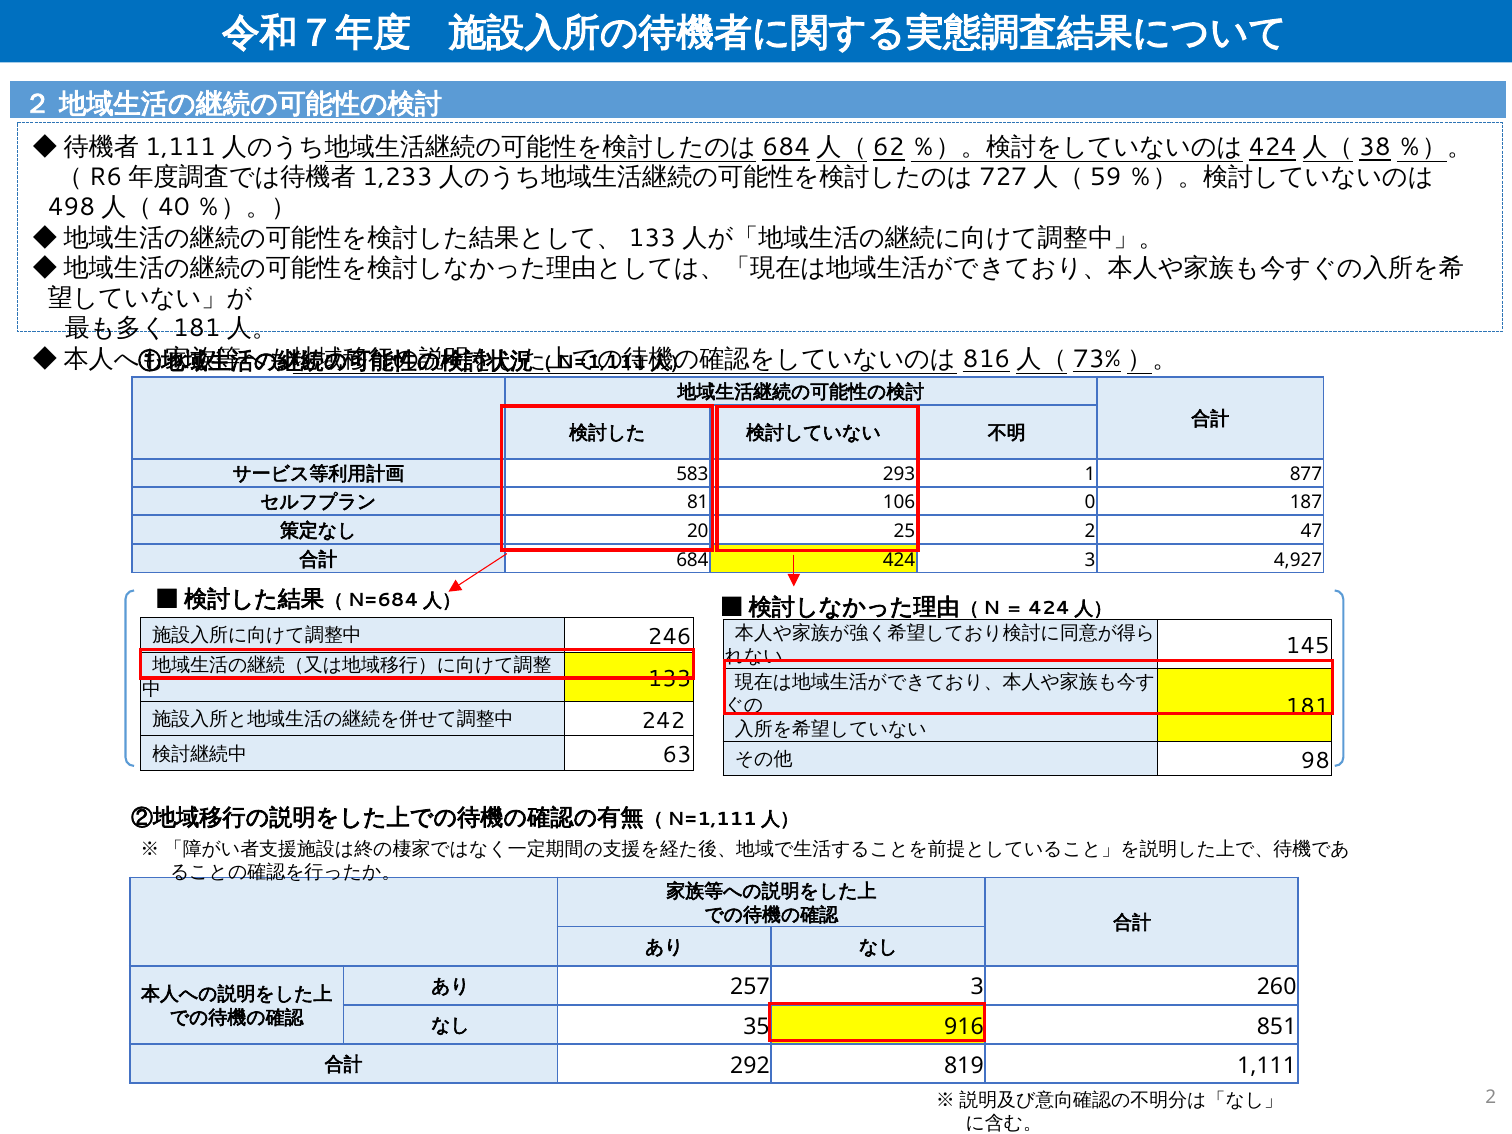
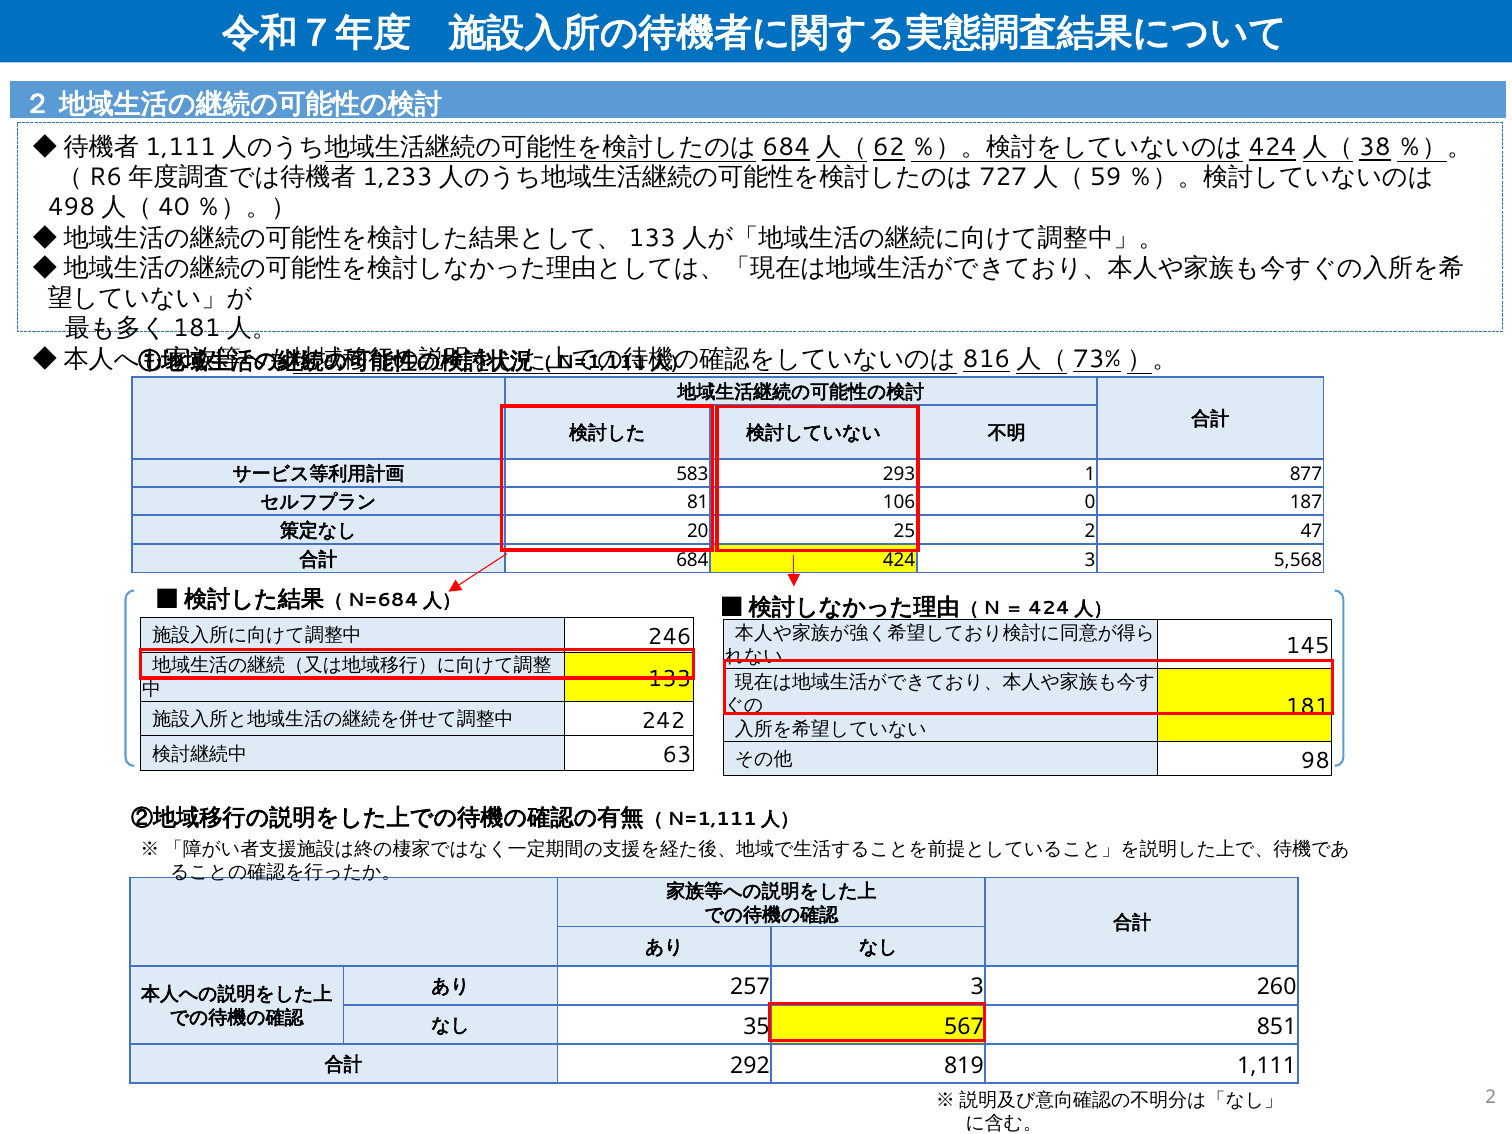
4,927: 4,927 -> 5,568
916: 916 -> 567
